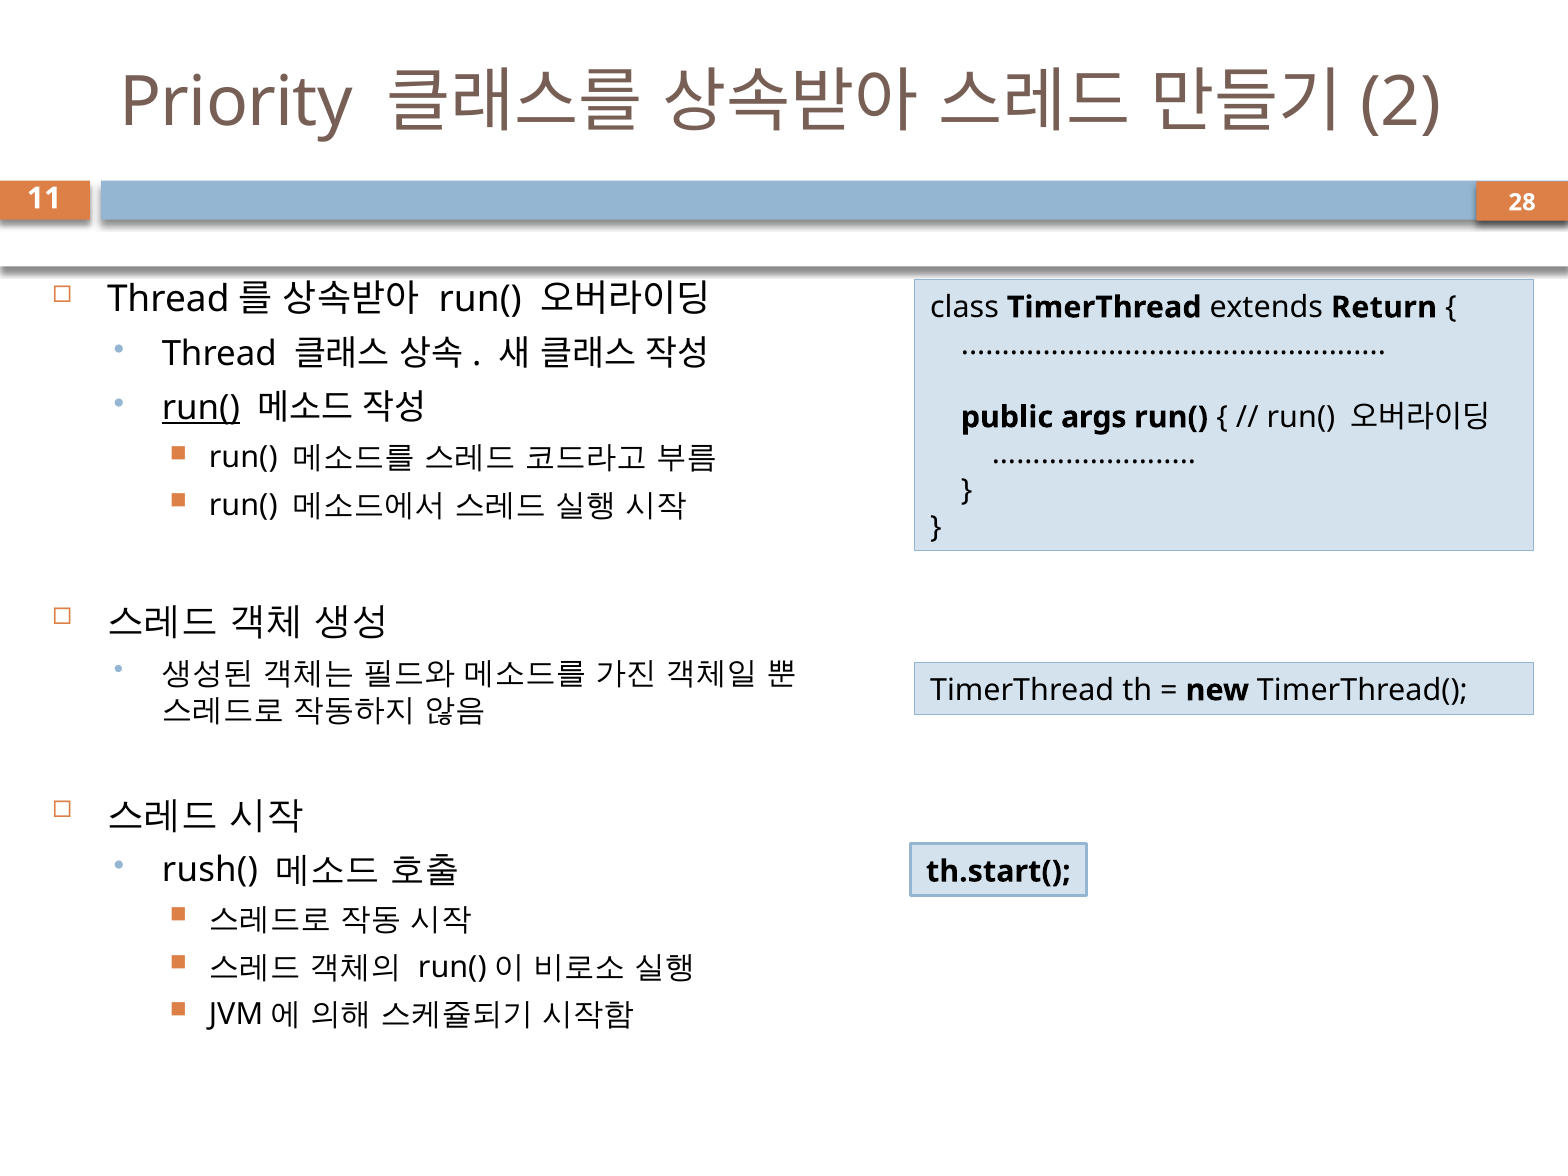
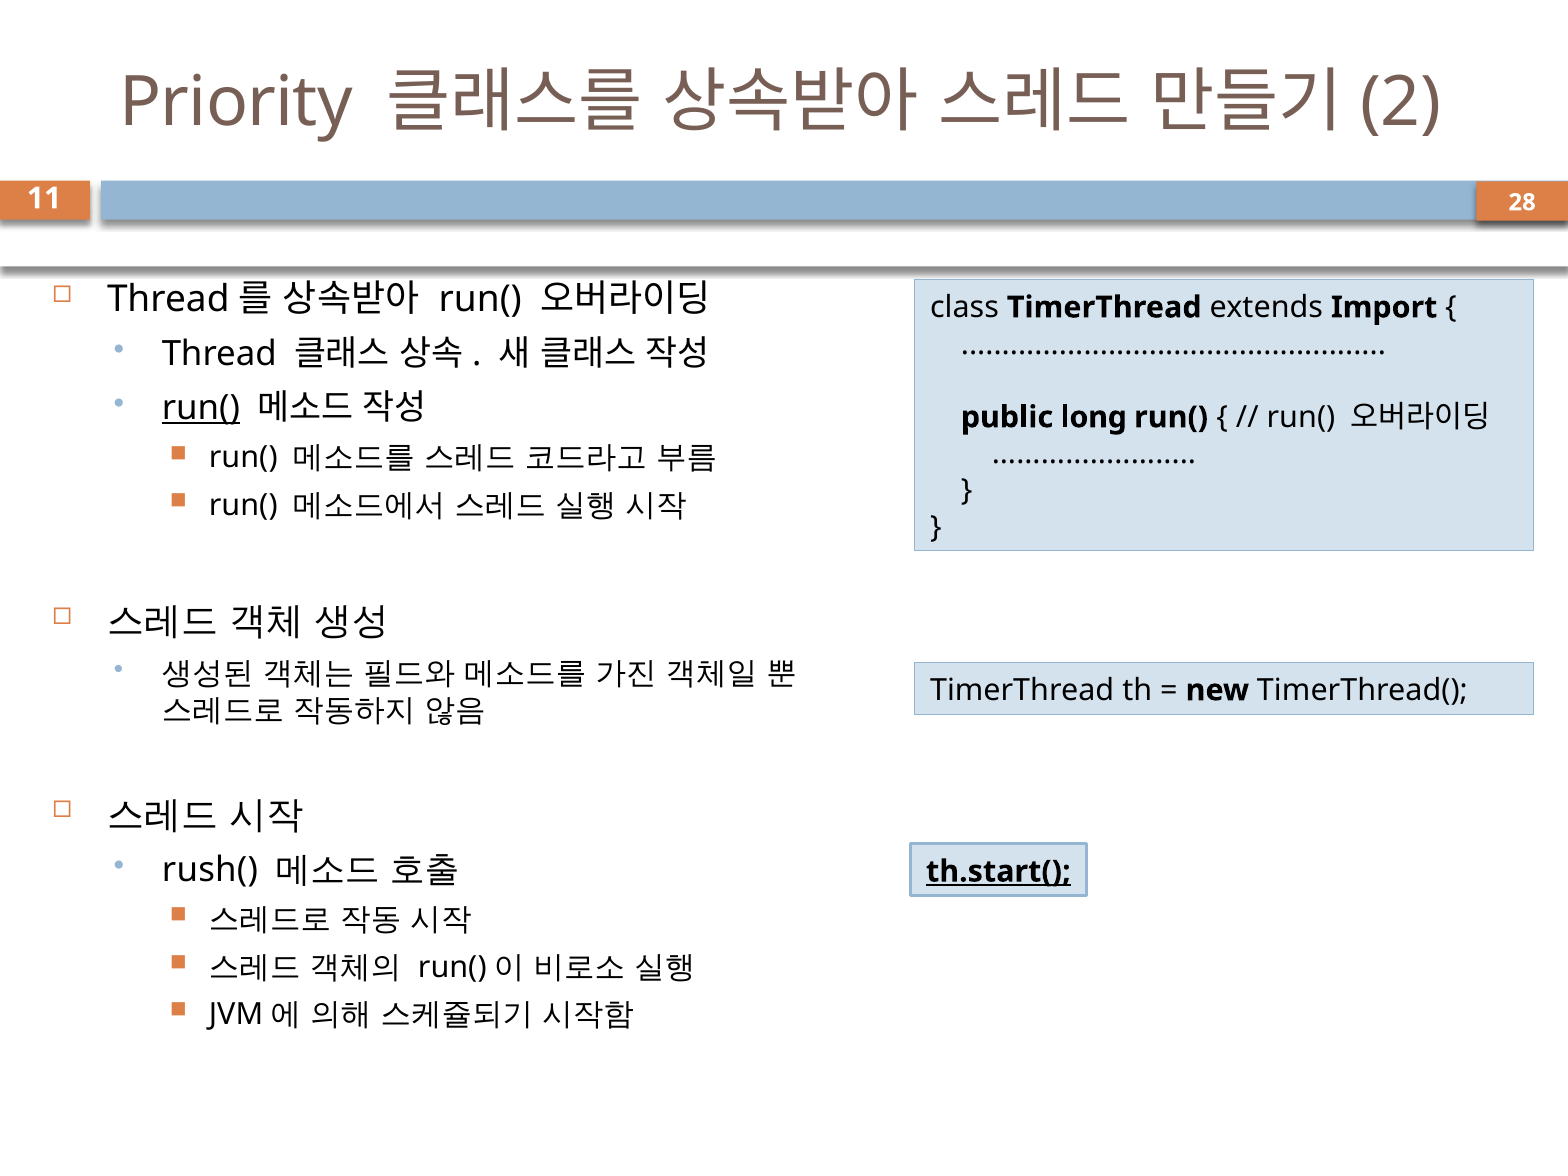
Return: Return -> Import
args: args -> long
th.start( underline: none -> present
